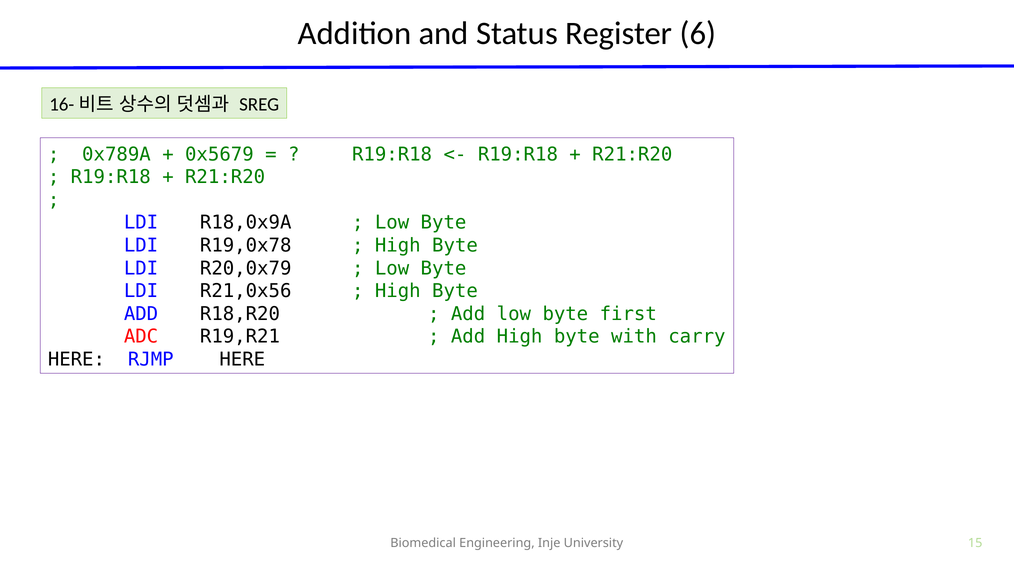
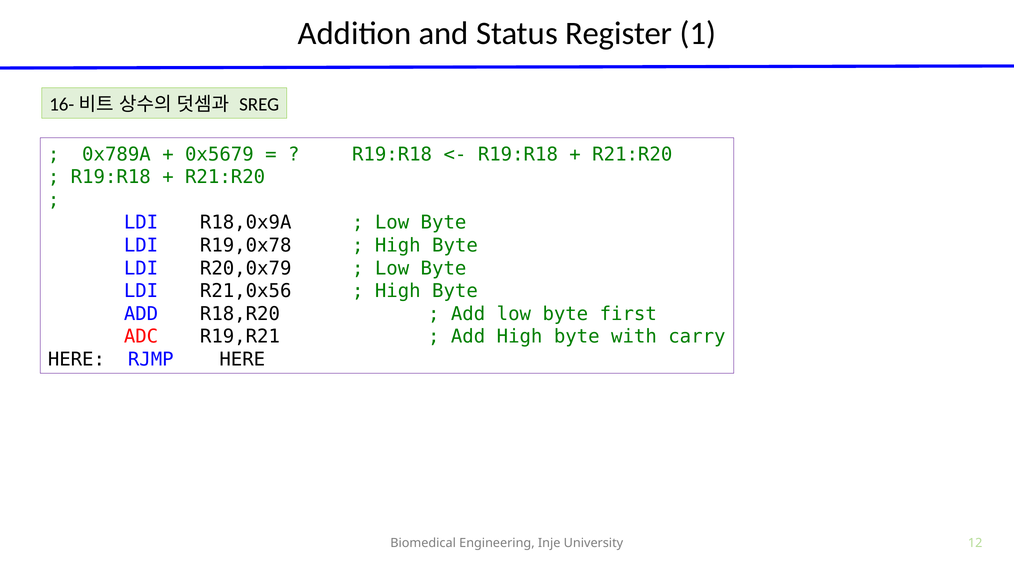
6: 6 -> 1
15: 15 -> 12
